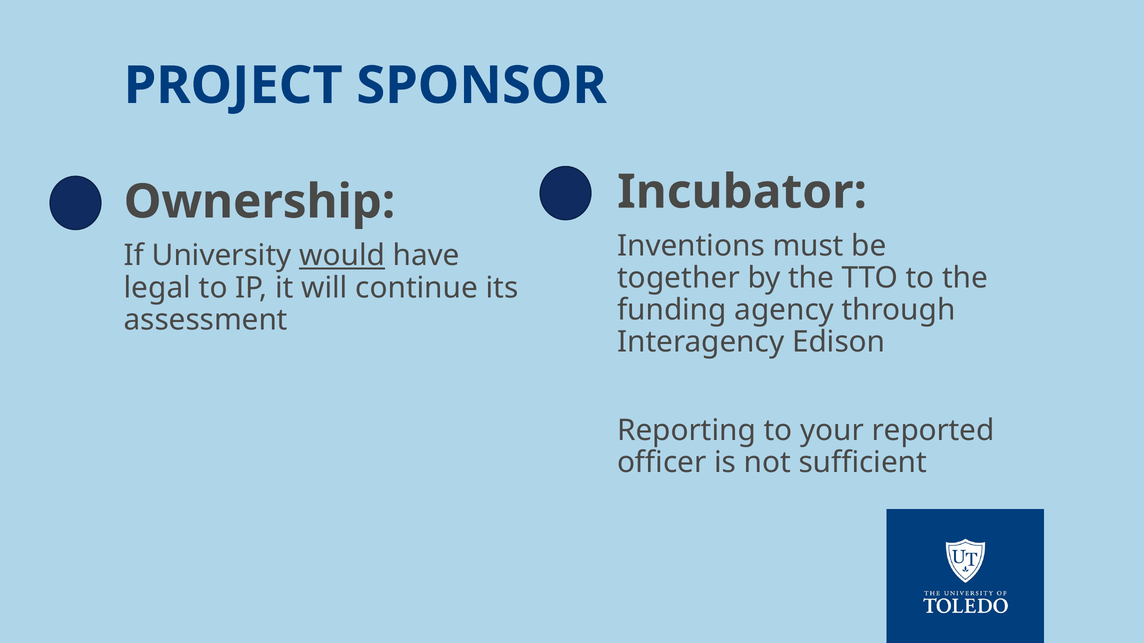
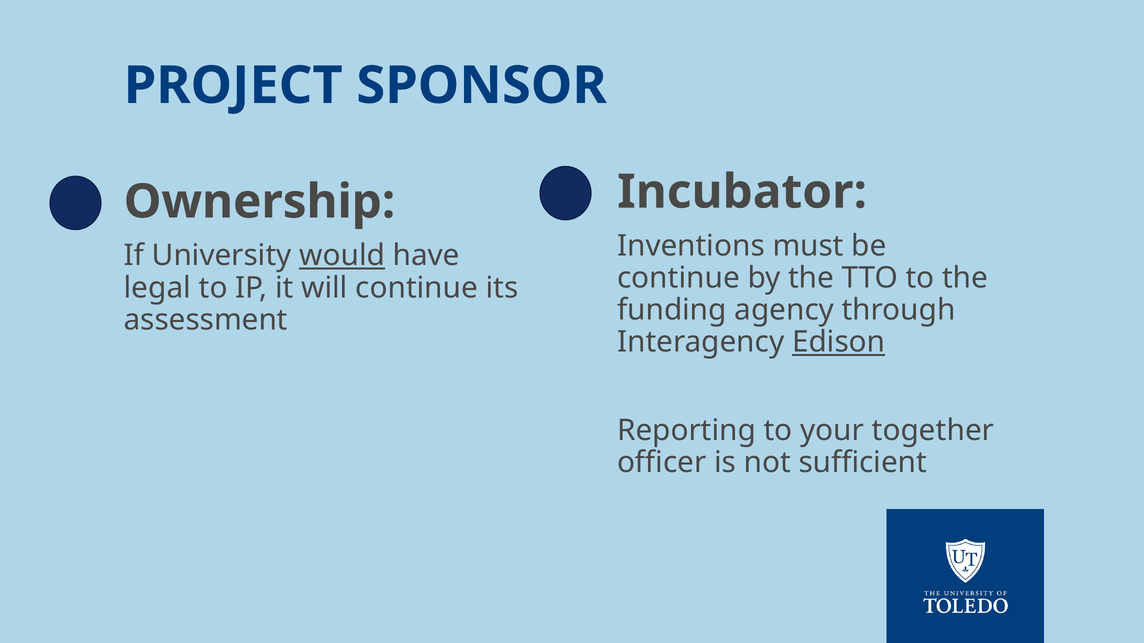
together at (678, 278): together -> continue
Edison underline: none -> present
reported: reported -> together
